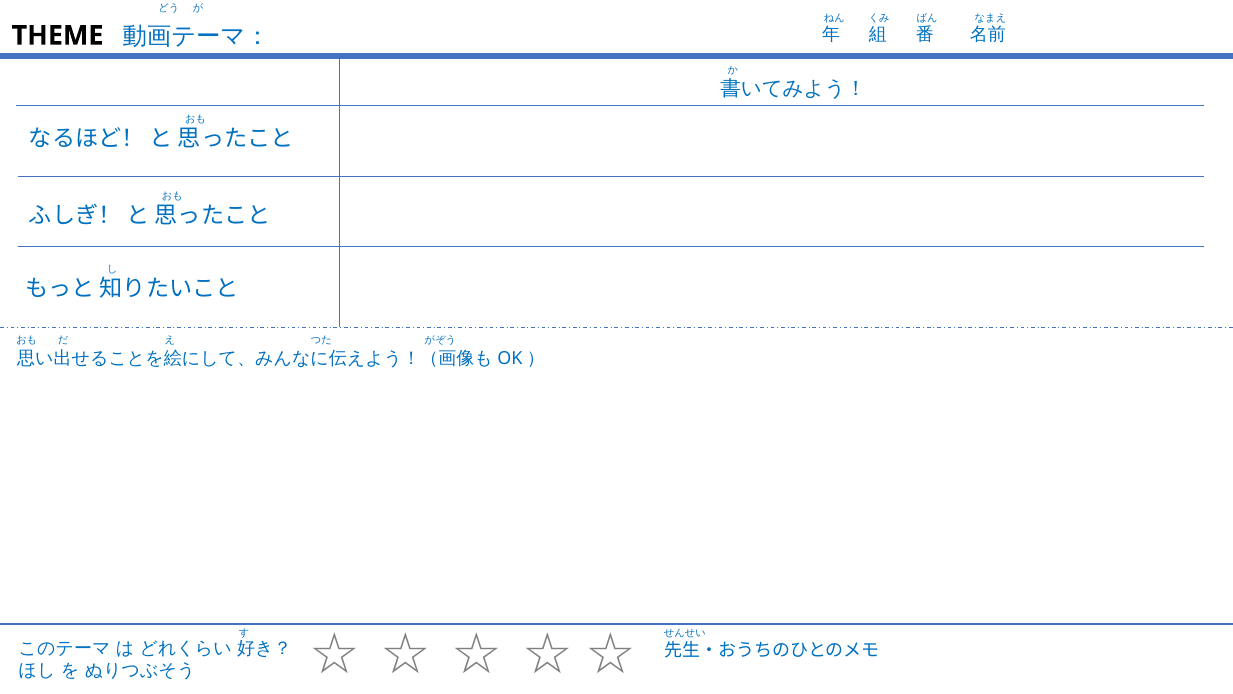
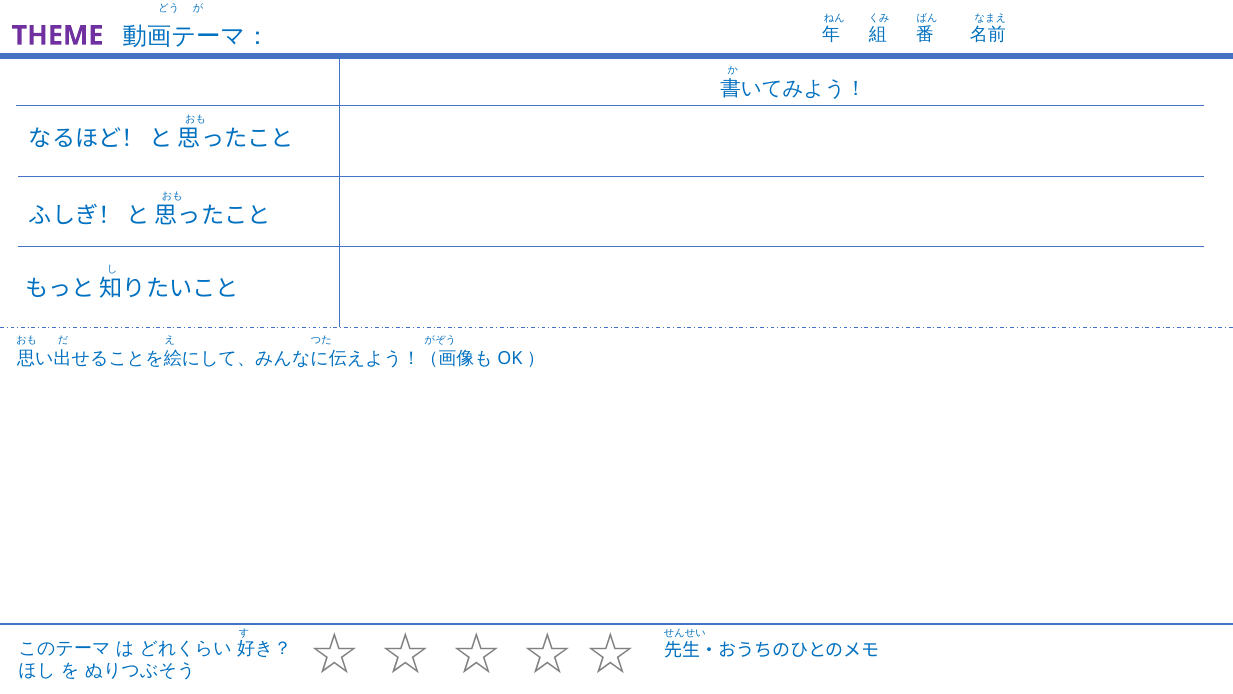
THEME colour: black -> purple
